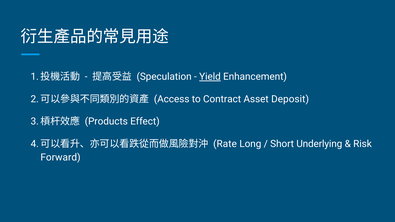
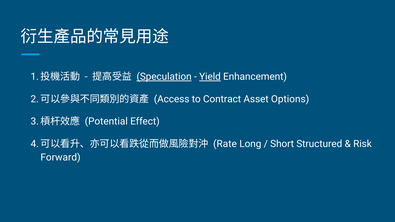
Speculation underline: none -> present
Deposit: Deposit -> Options
Products: Products -> Potential
Underlying: Underlying -> Structured
